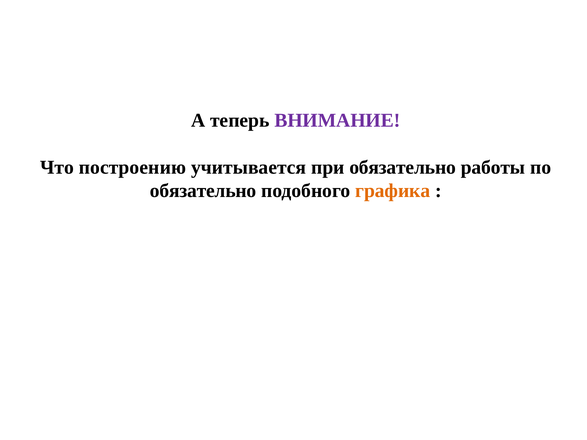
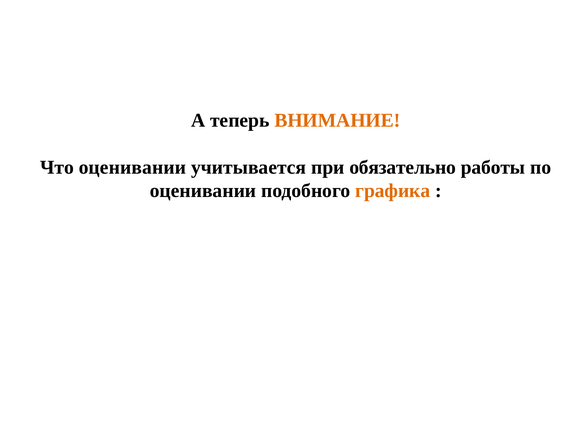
ВНИМАНИЕ colour: purple -> orange
Что построению: построению -> оценивании
обязательно at (203, 191): обязательно -> оценивании
